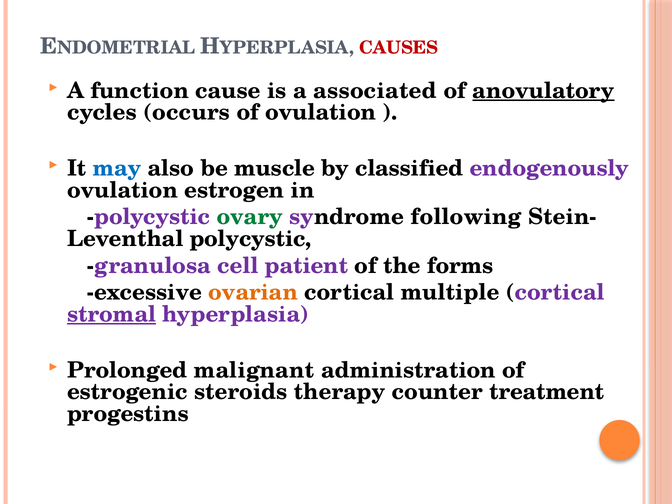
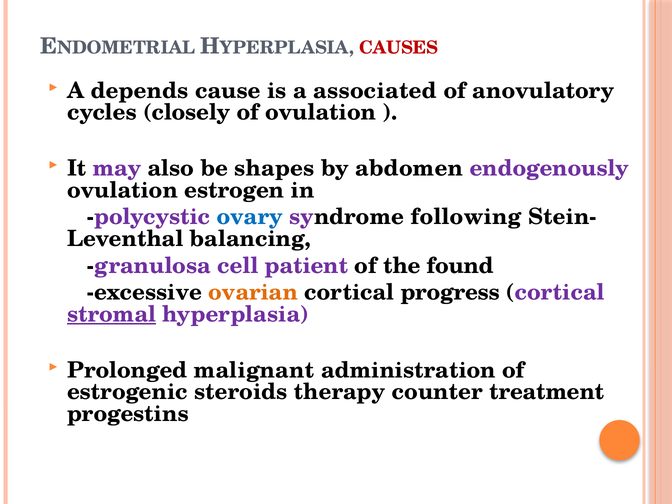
function: function -> depends
anovulatory underline: present -> none
occurs: occurs -> closely
may colour: blue -> purple
muscle: muscle -> shapes
classified: classified -> abdomen
ovary colour: green -> blue
polycystic at (251, 239): polycystic -> balancing
forms: forms -> found
multiple: multiple -> progress
